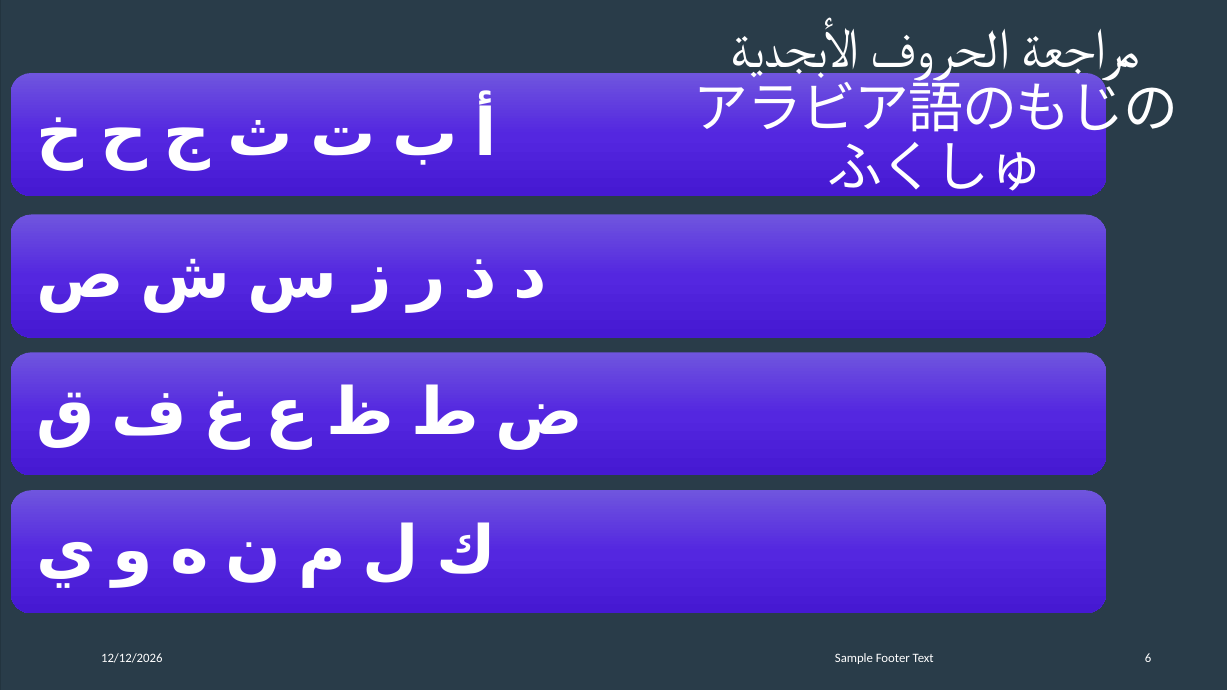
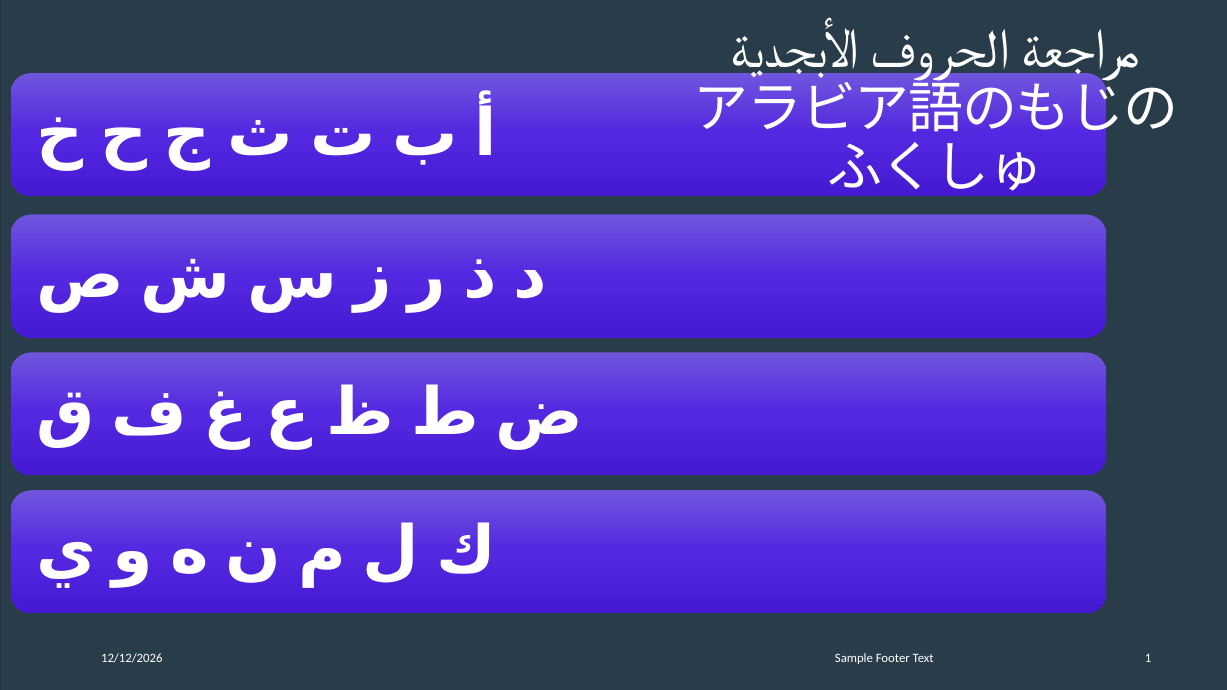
6: 6 -> 1
